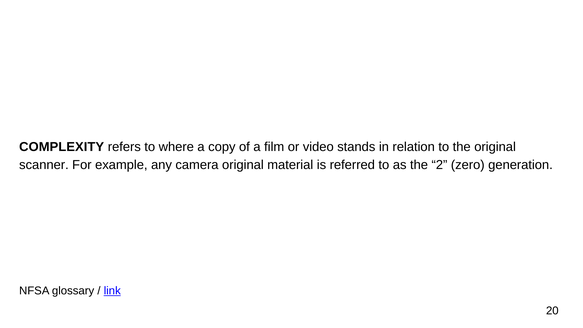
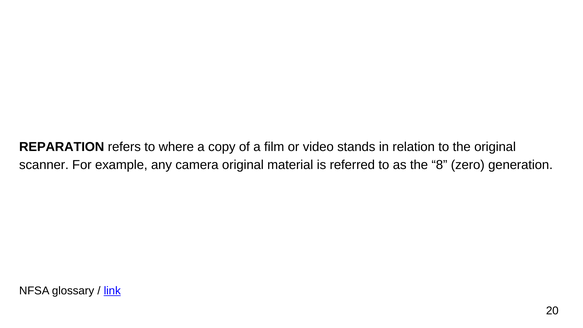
COMPLEXITY: COMPLEXITY -> REPARATION
2: 2 -> 8
